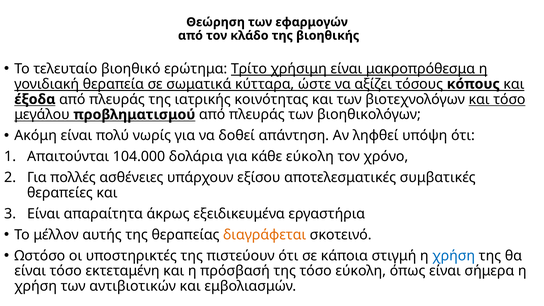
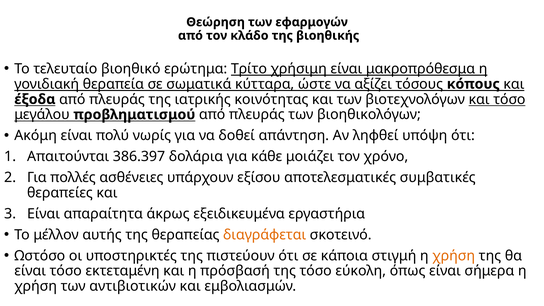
104.000: 104.000 -> 386.397
κάθε εύκολη: εύκολη -> μοιάζει
χρήση at (454, 256) colour: blue -> orange
